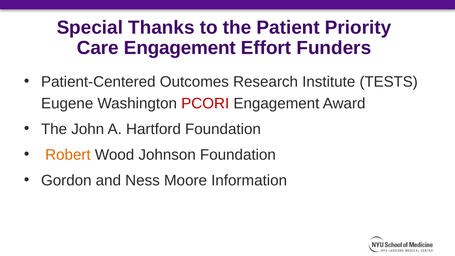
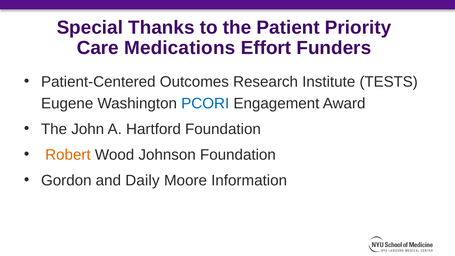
Care Engagement: Engagement -> Medications
PCORI colour: red -> blue
Ness: Ness -> Daily
